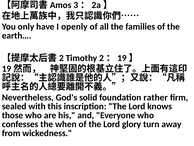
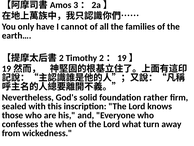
openly: openly -> cannot
glory: glory -> what
